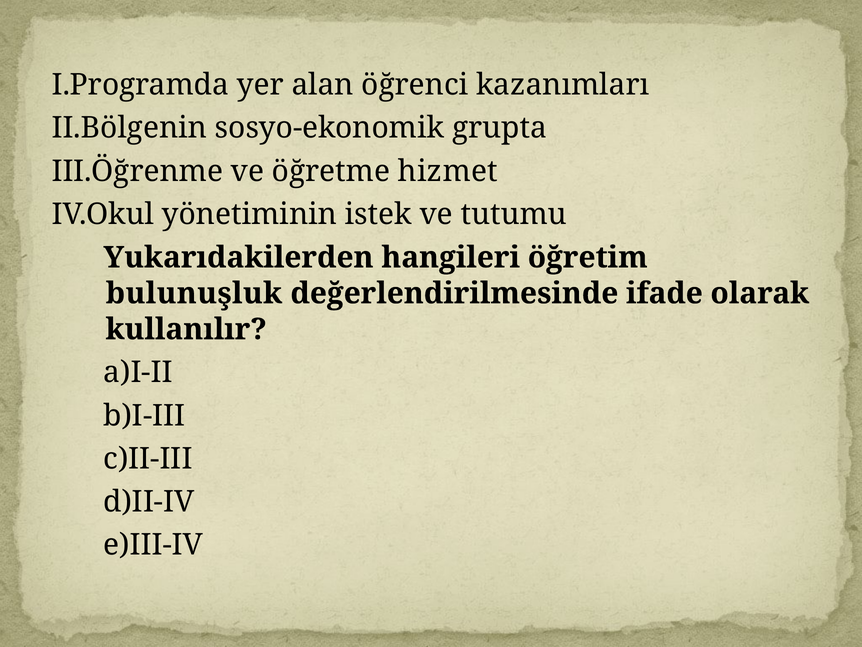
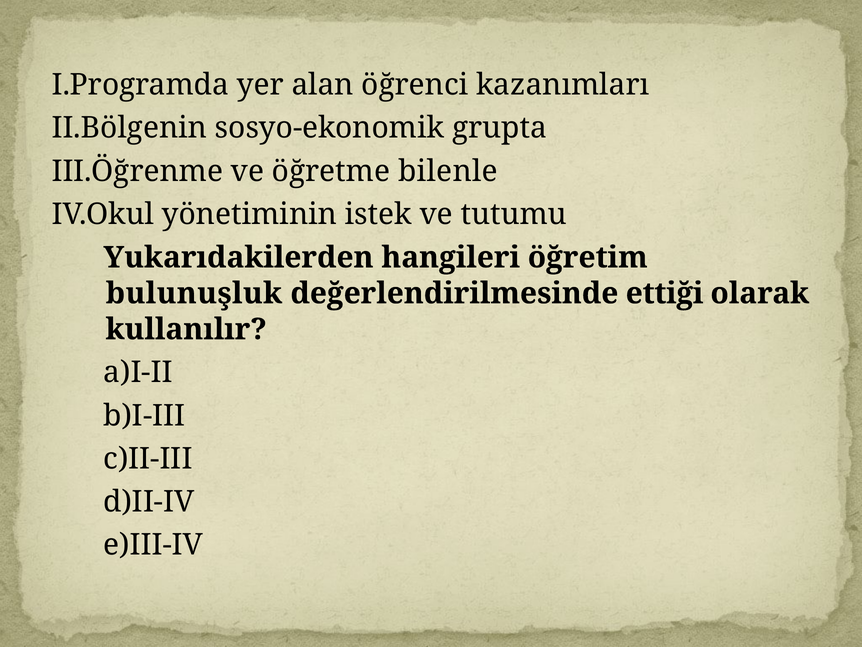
hizmet: hizmet -> bilenle
ifade: ifade -> ettiği
